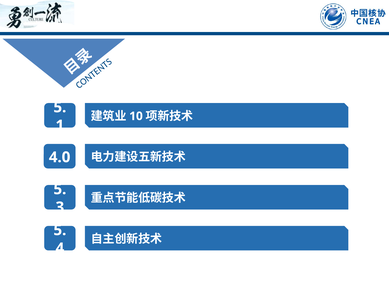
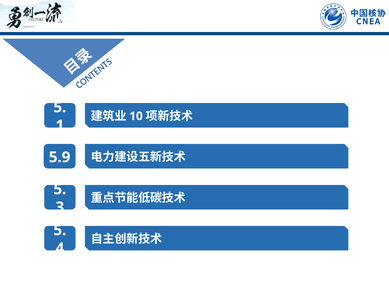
4.0: 4.0 -> 5.9
